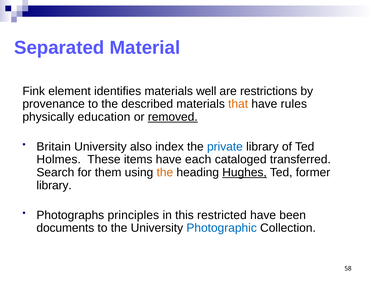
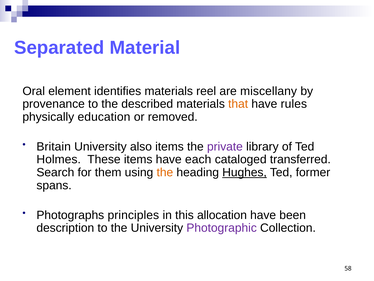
Fink: Fink -> Oral
well: well -> reel
restrictions: restrictions -> miscellany
removed underline: present -> none
also index: index -> items
private colour: blue -> purple
library at (54, 185): library -> spans
restricted: restricted -> allocation
documents: documents -> description
Photographic colour: blue -> purple
